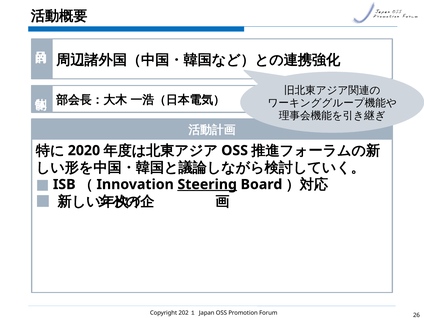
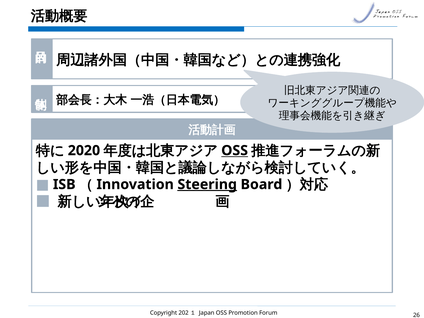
OSS at (235, 151) underline: none -> present
